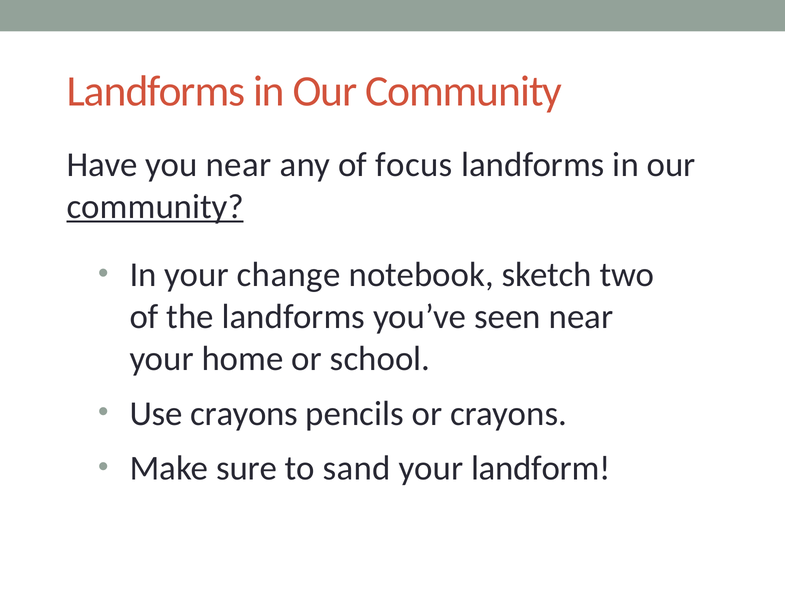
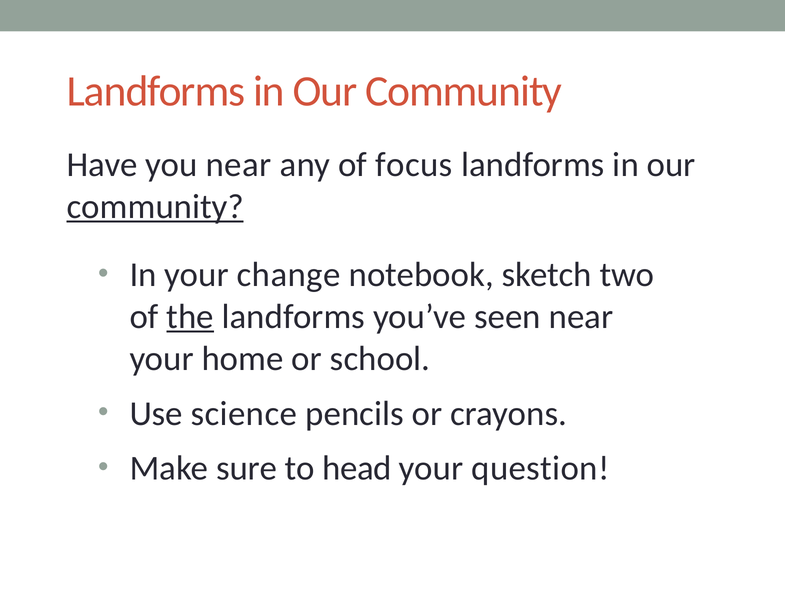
the underline: none -> present
Use crayons: crayons -> science
sand: sand -> head
landform: landform -> question
